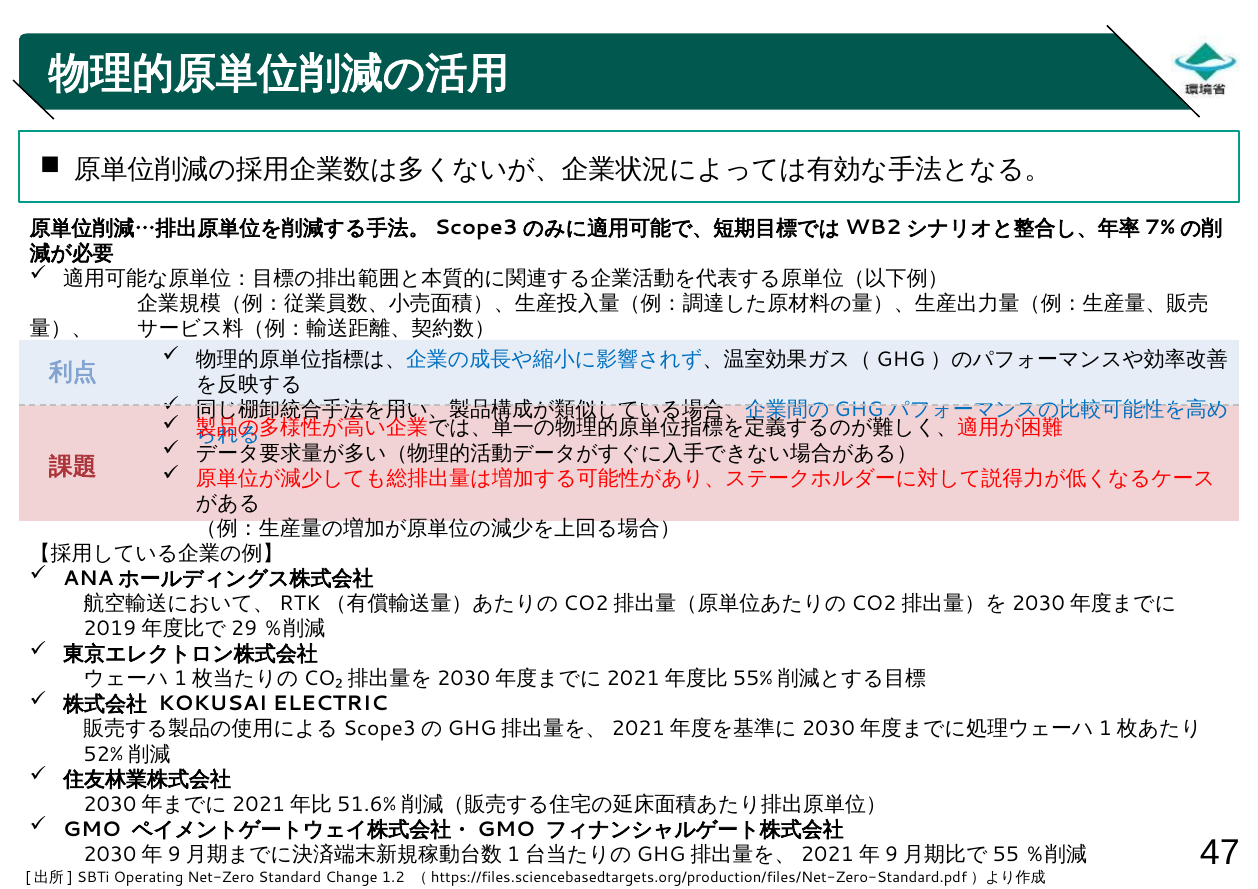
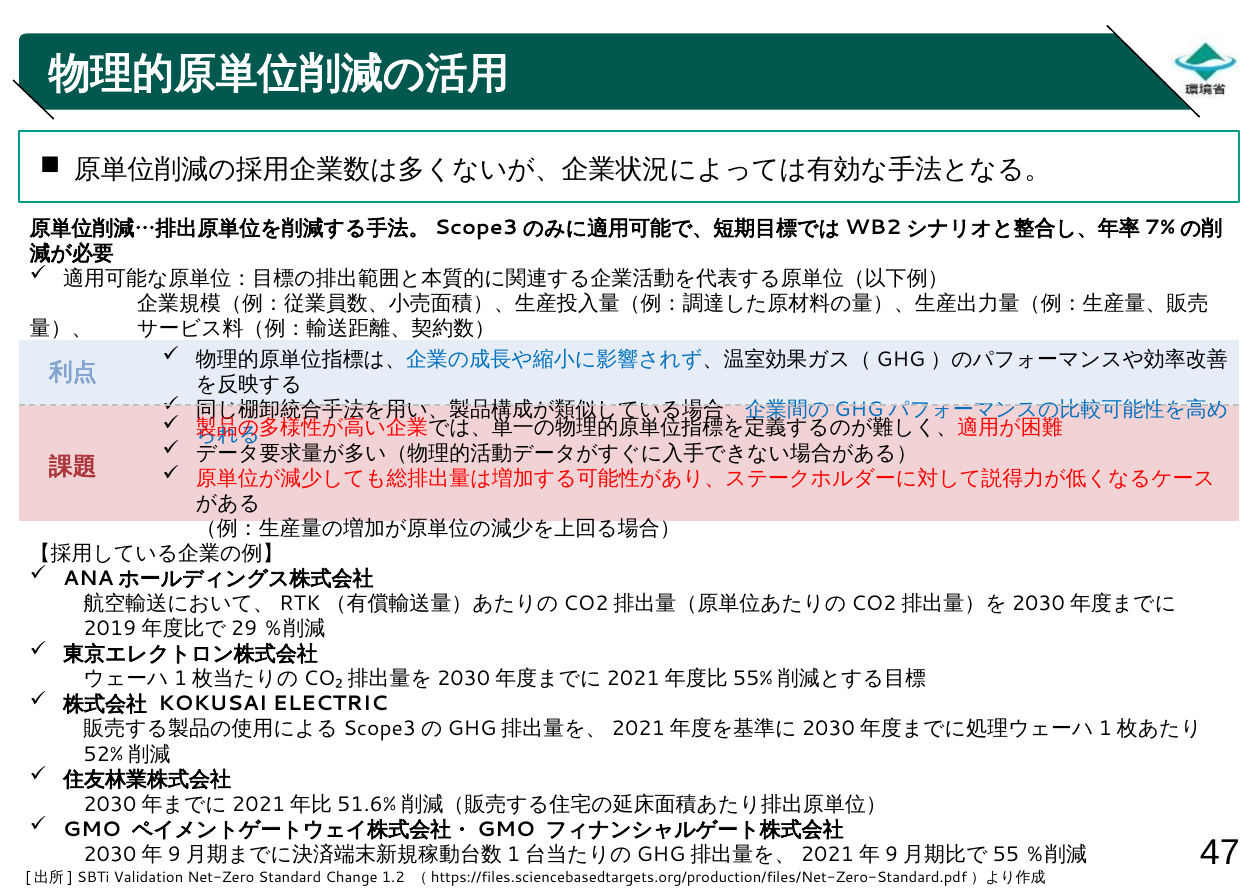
Operating: Operating -> Validation
